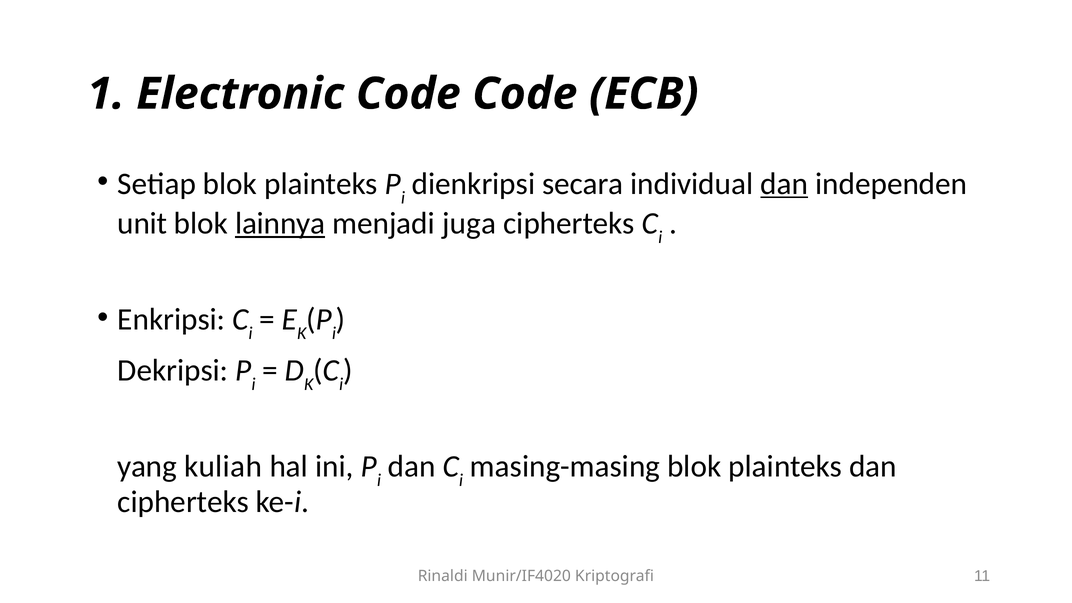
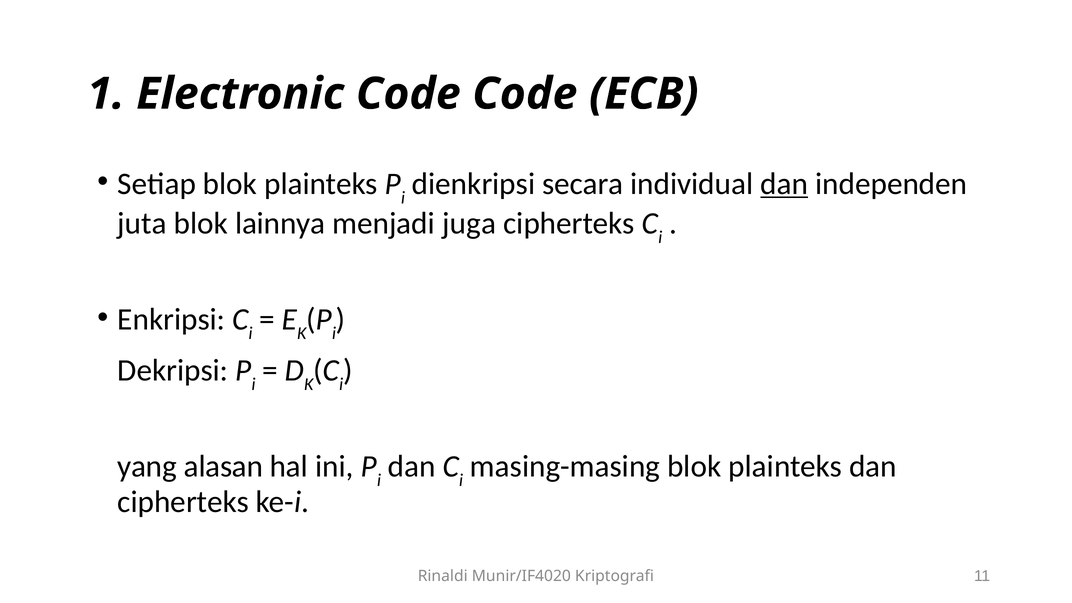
unit: unit -> juta
lainnya underline: present -> none
kuliah: kuliah -> alasan
